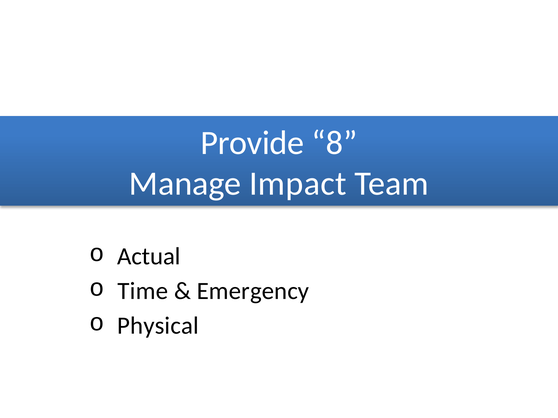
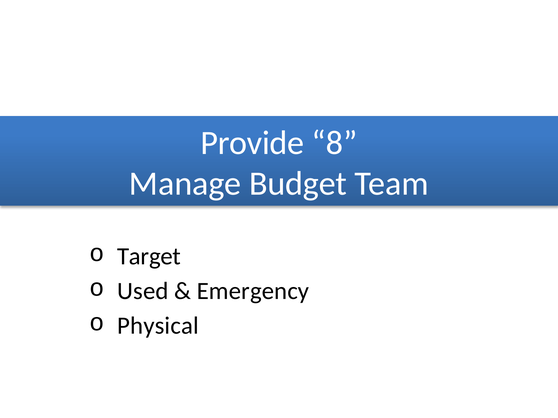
Impact: Impact -> Budget
Actual: Actual -> Target
Time: Time -> Used
